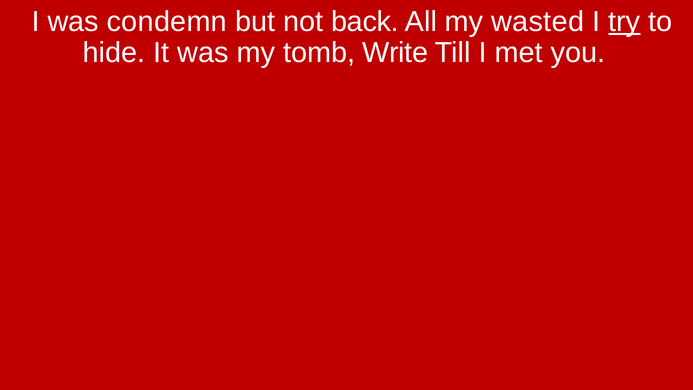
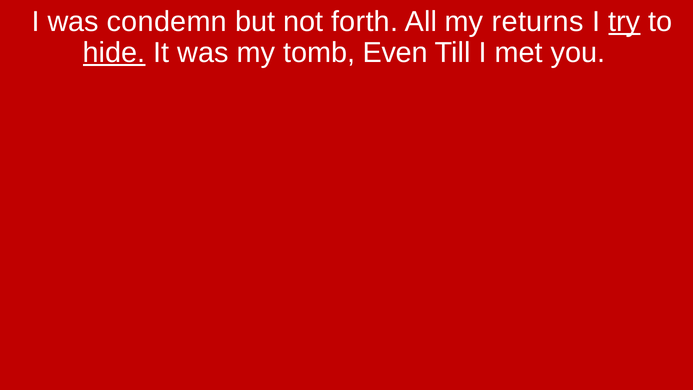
back: back -> forth
wasted: wasted -> returns
hide underline: none -> present
Write: Write -> Even
